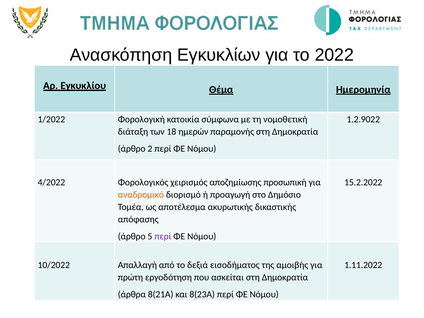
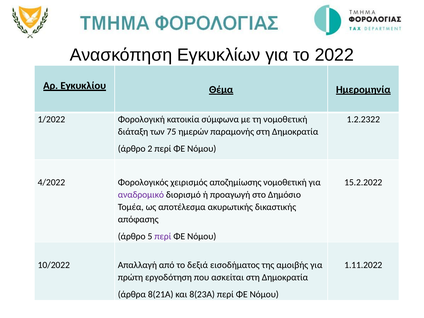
1.2.9022: 1.2.9022 -> 1.2.2322
18: 18 -> 75
αποζημίωσης προσωπική: προσωπική -> νομοθετική
αναδρομικό colour: orange -> purple
